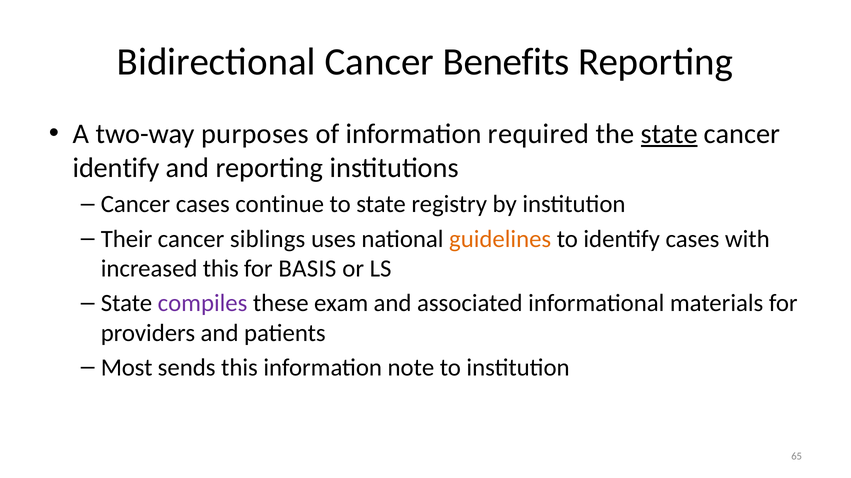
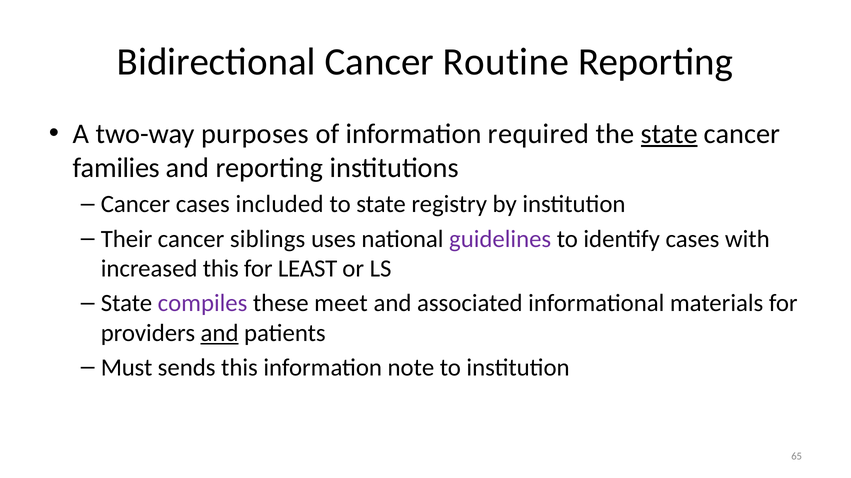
Benefits: Benefits -> Routine
identify at (116, 168): identify -> families
continue: continue -> included
guidelines colour: orange -> purple
BASIS: BASIS -> LEAST
exam: exam -> meet
and at (220, 333) underline: none -> present
Most: Most -> Must
